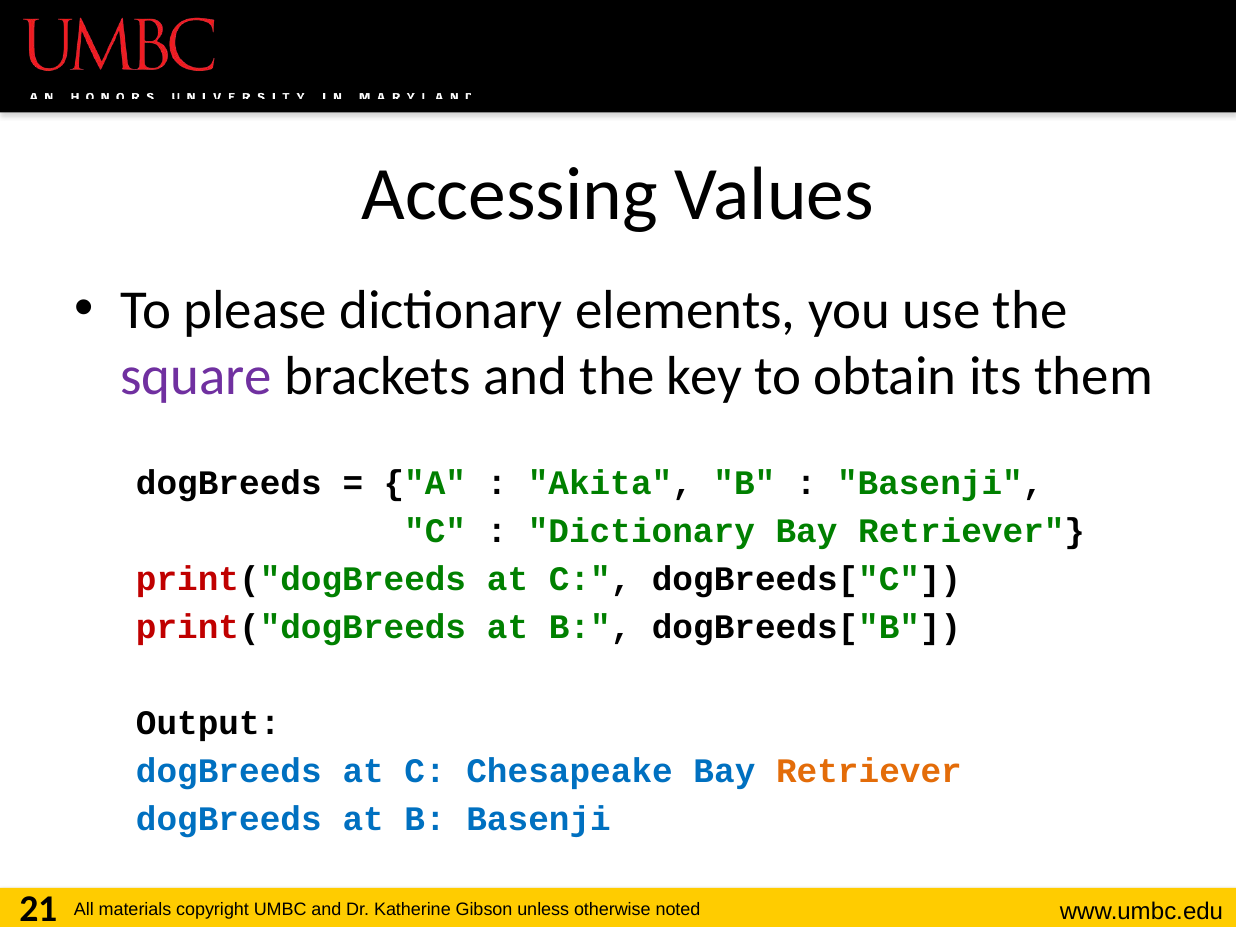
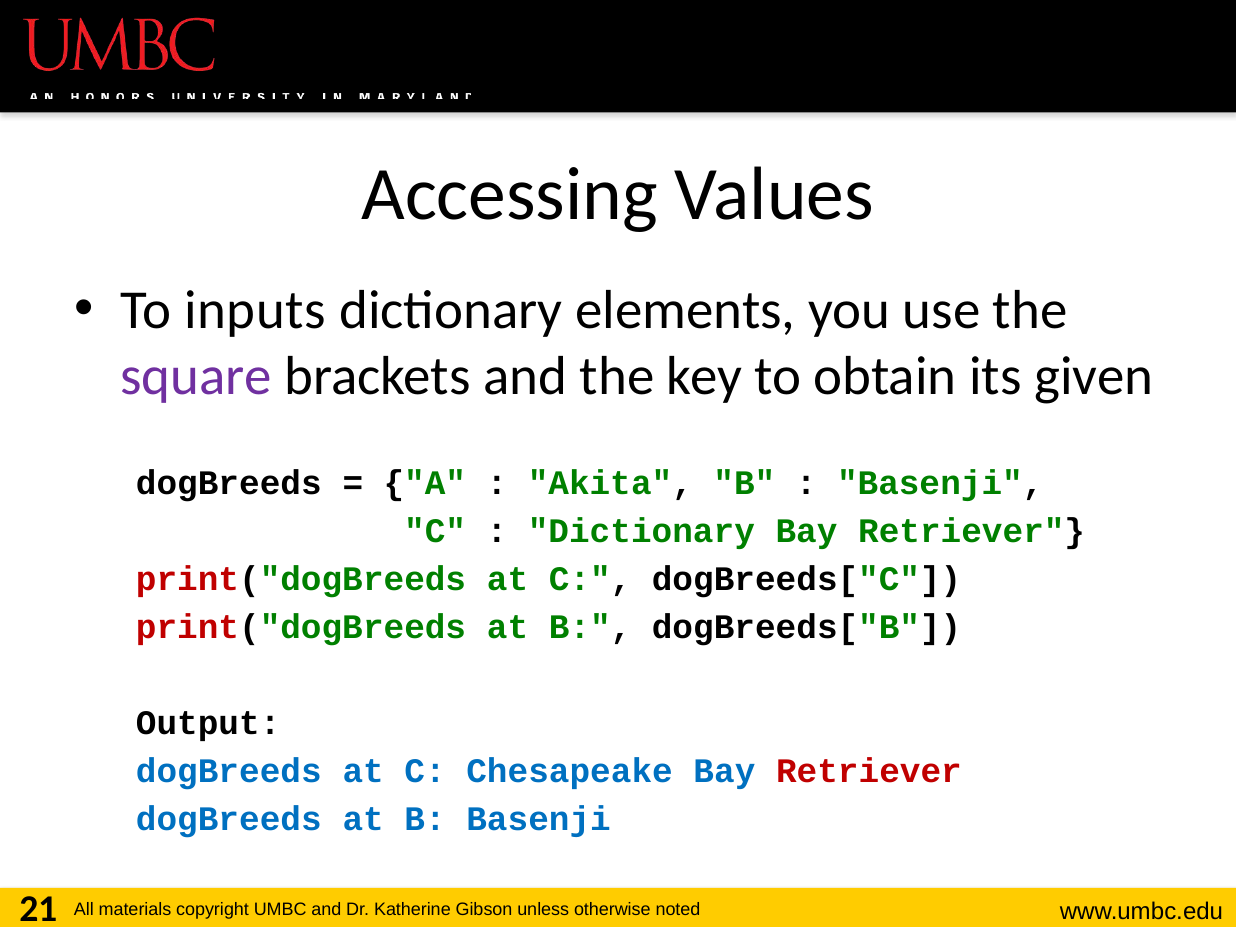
please: please -> inputs
them: them -> given
Retriever at (869, 771) colour: orange -> red
